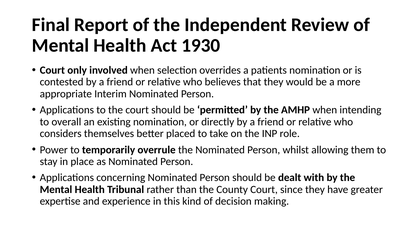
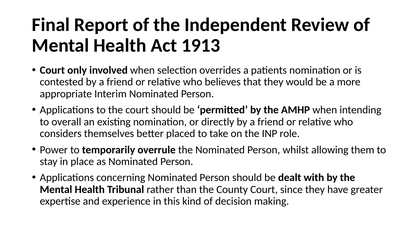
1930: 1930 -> 1913
